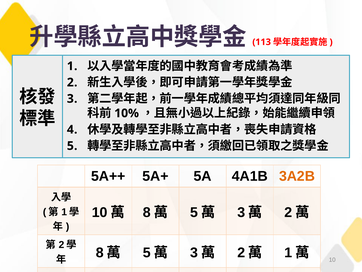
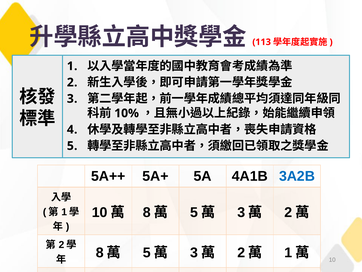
3A2B colour: orange -> blue
